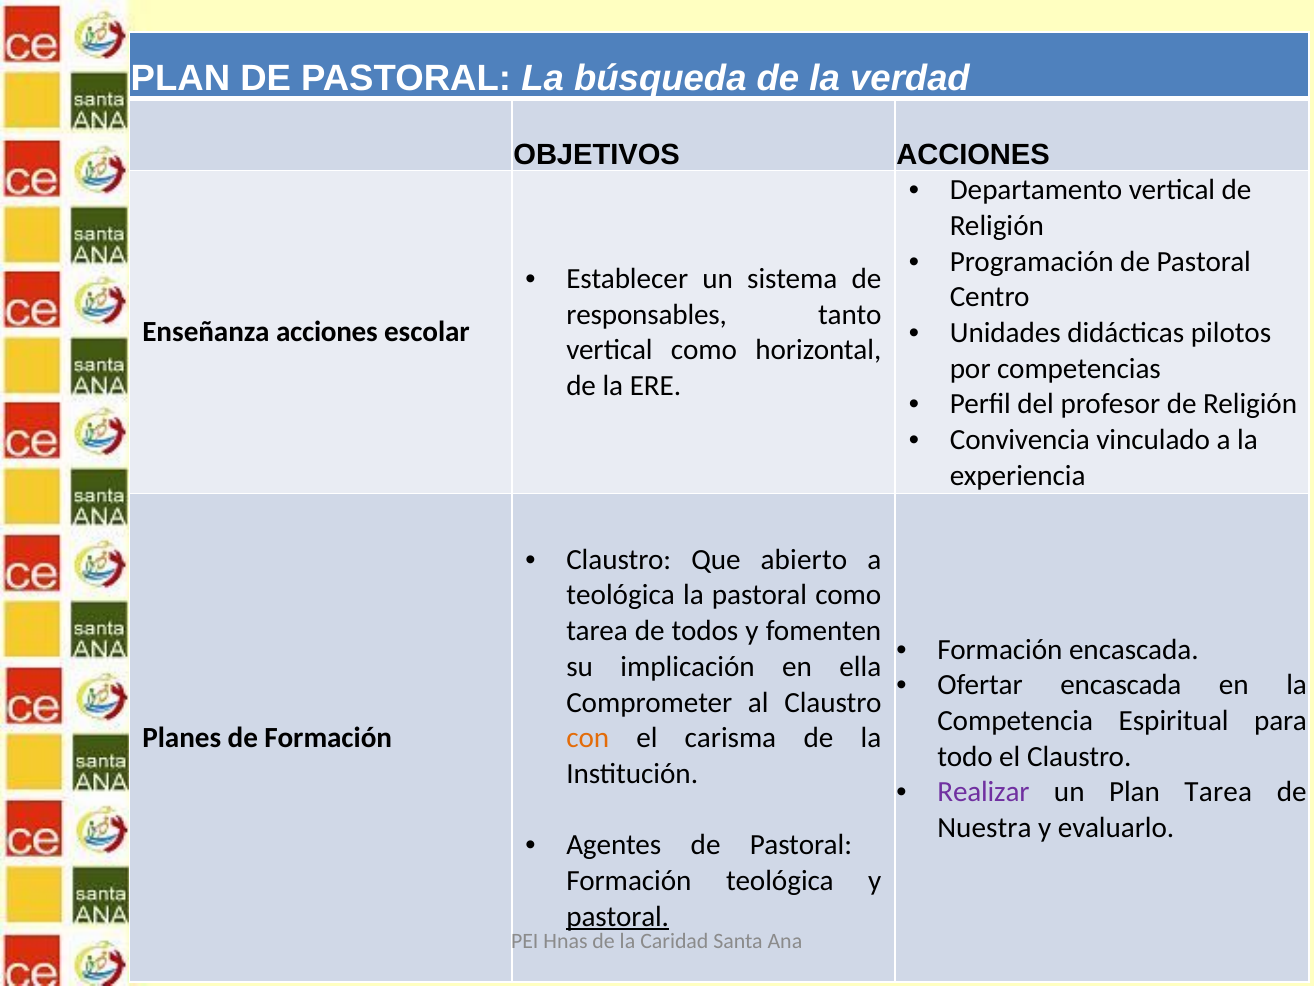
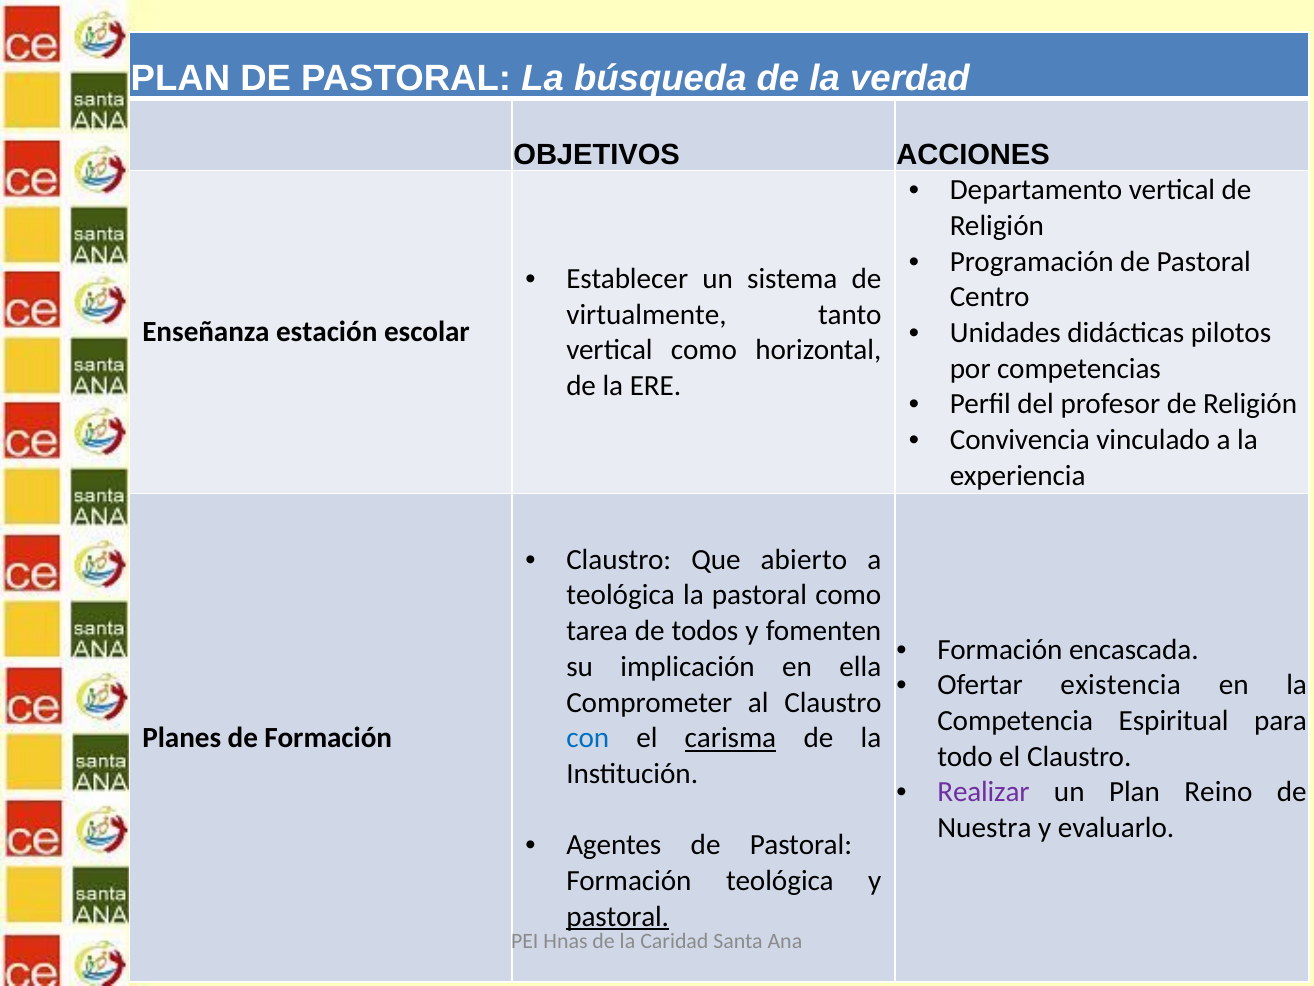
responsables: responsables -> virtualmente
Enseñanza acciones: acciones -> estación
Ofertar encascada: encascada -> existencia
con colour: orange -> blue
carisma underline: none -> present
Plan Tarea: Tarea -> Reino
